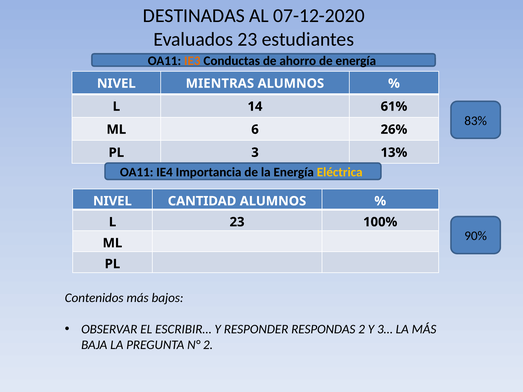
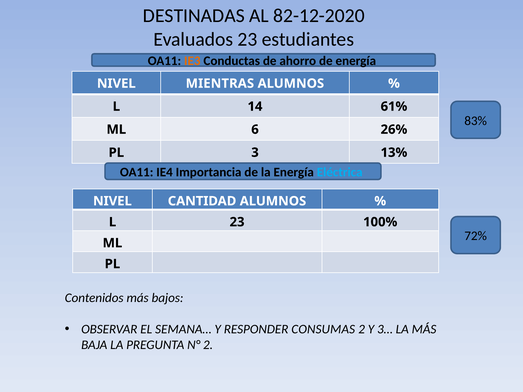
07-12-2020: 07-12-2020 -> 82-12-2020
Eléctrica colour: yellow -> light blue
90%: 90% -> 72%
ESCRIBIR…: ESCRIBIR… -> SEMANA…
RESPONDAS: RESPONDAS -> CONSUMAS
